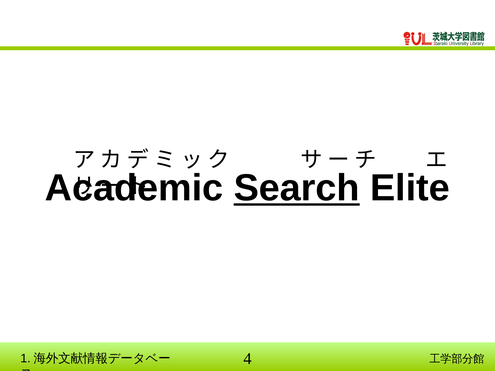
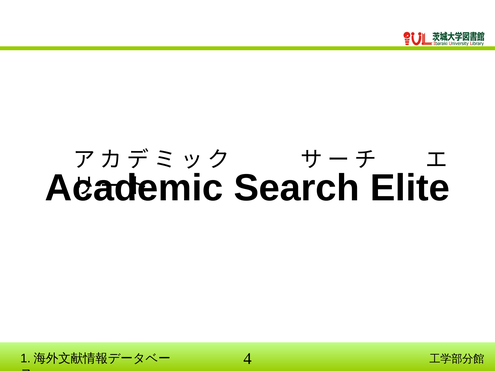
Search underline: present -> none
